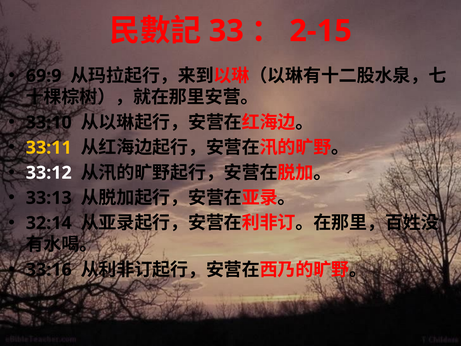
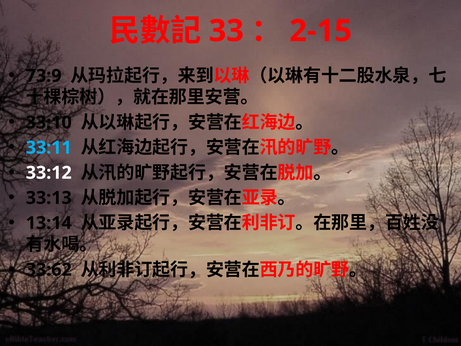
69:9: 69:9 -> 73:9
33:11 colour: yellow -> light blue
32:14: 32:14 -> 13:14
33:16: 33:16 -> 33:62
